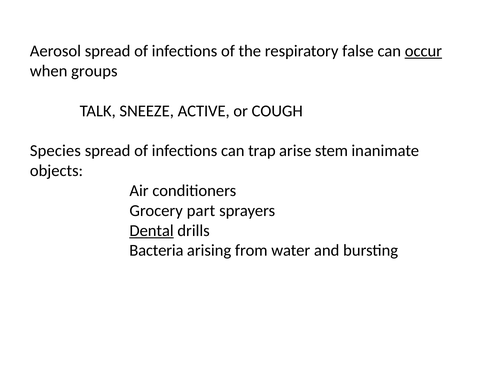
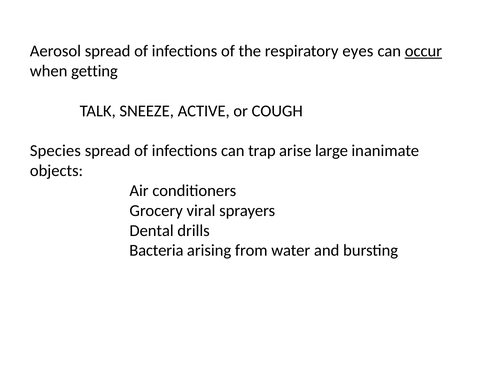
false: false -> eyes
groups: groups -> getting
stem: stem -> large
part: part -> viral
Dental underline: present -> none
